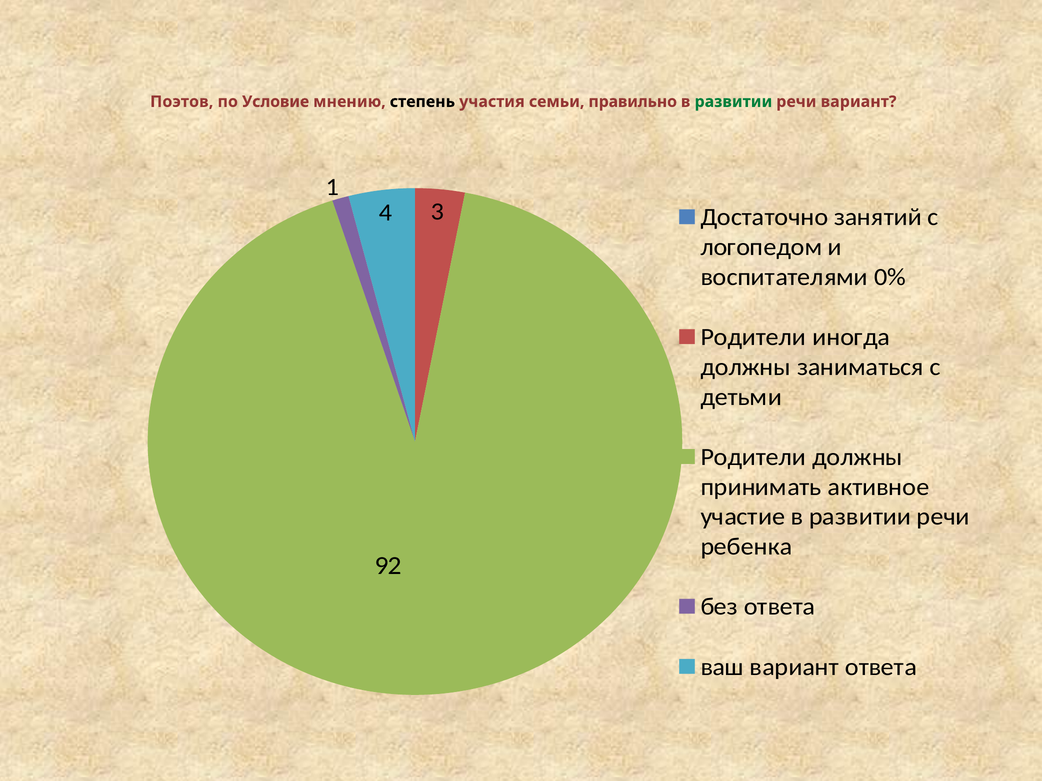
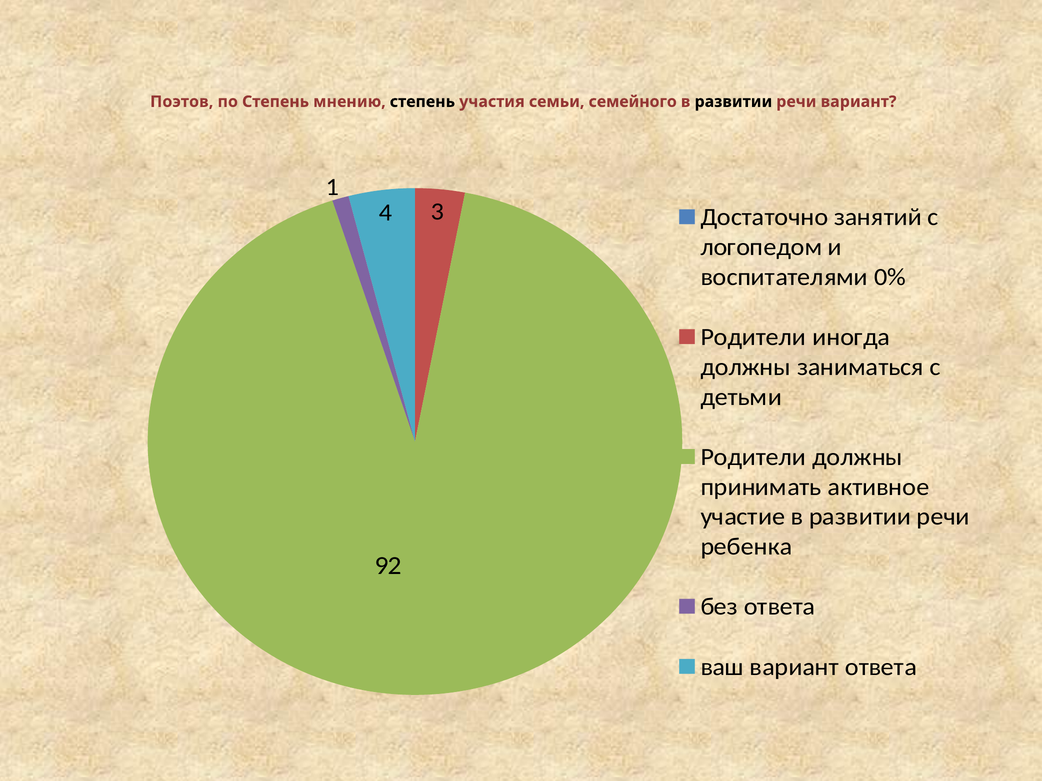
по Условие: Условие -> Степень
правильно: правильно -> семейного
развитии at (733, 102) colour: green -> black
